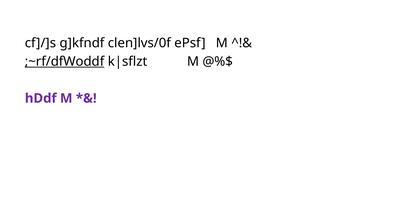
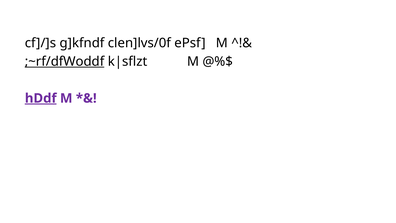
hDdf underline: none -> present
